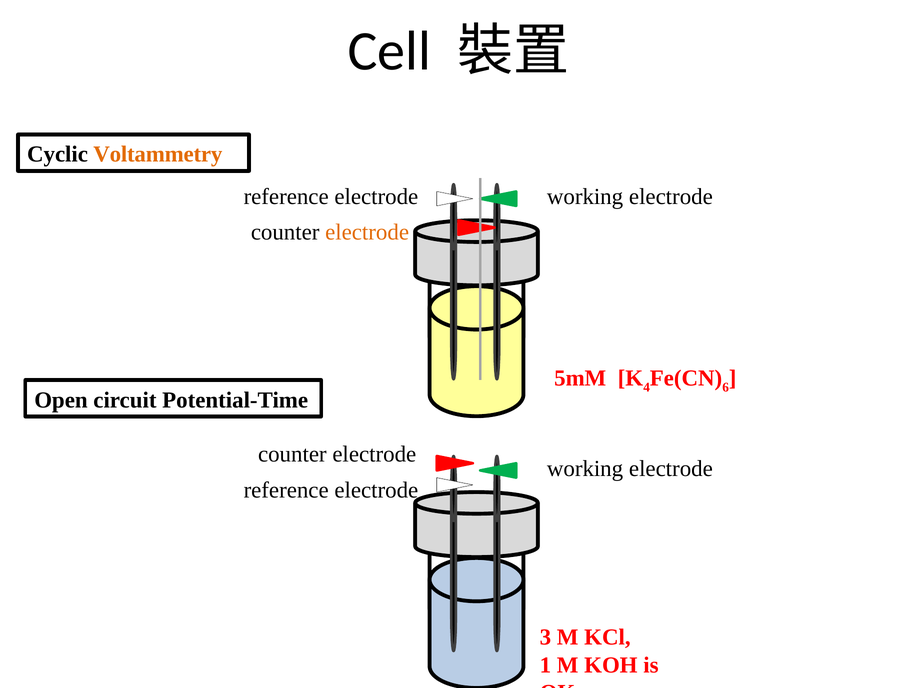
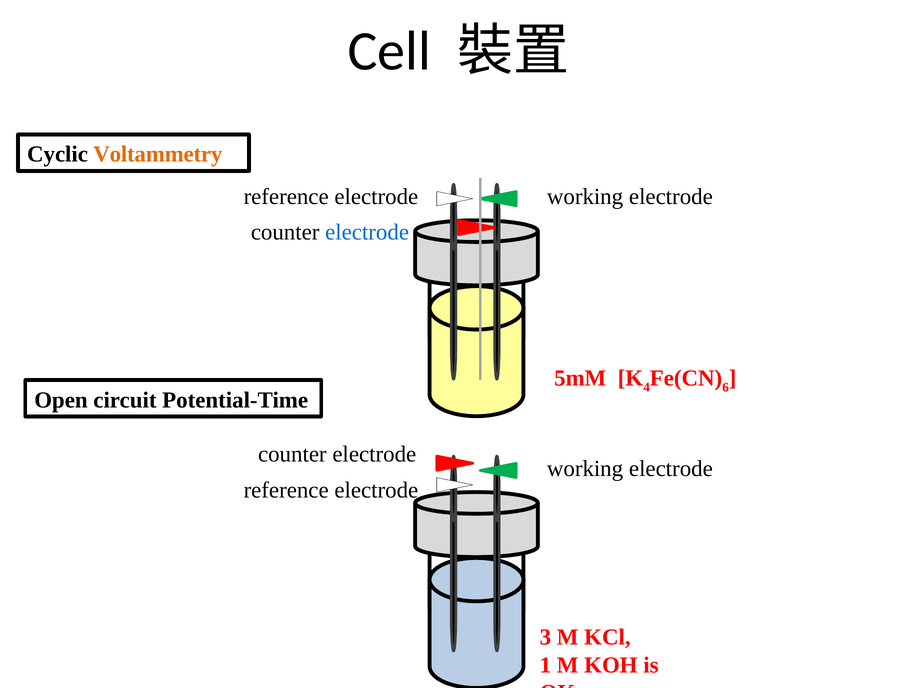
electrode at (367, 232) colour: orange -> blue
